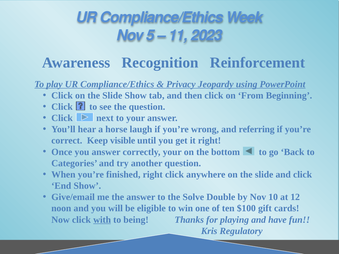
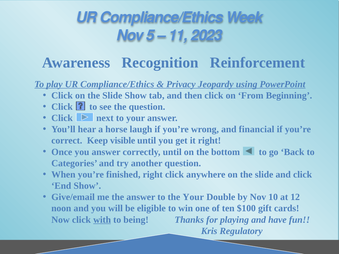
referring: referring -> financial
correctly your: your -> until
the Solve: Solve -> Your
